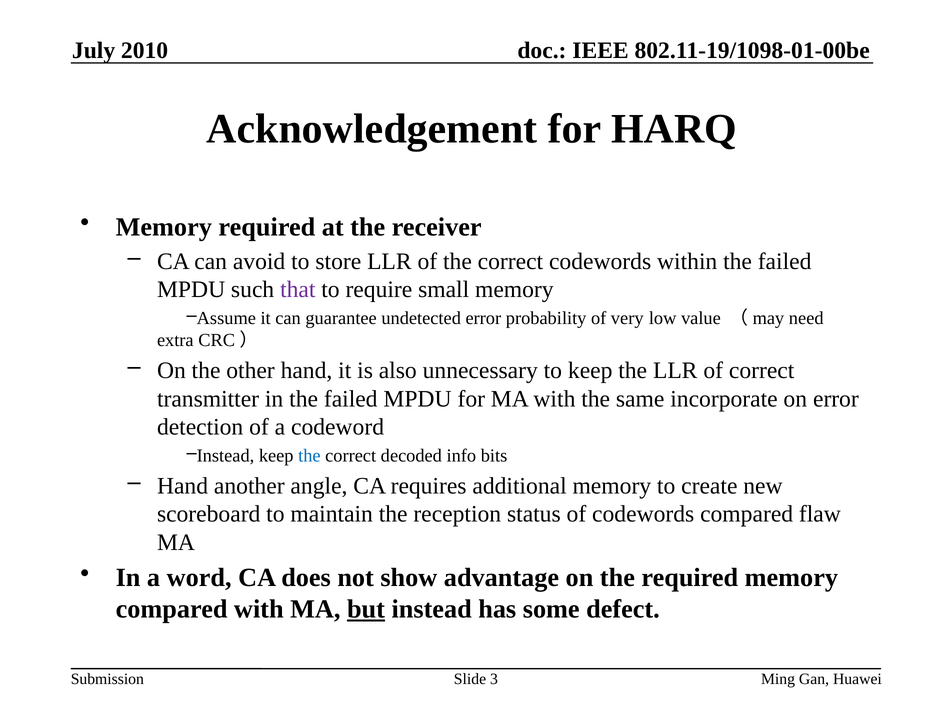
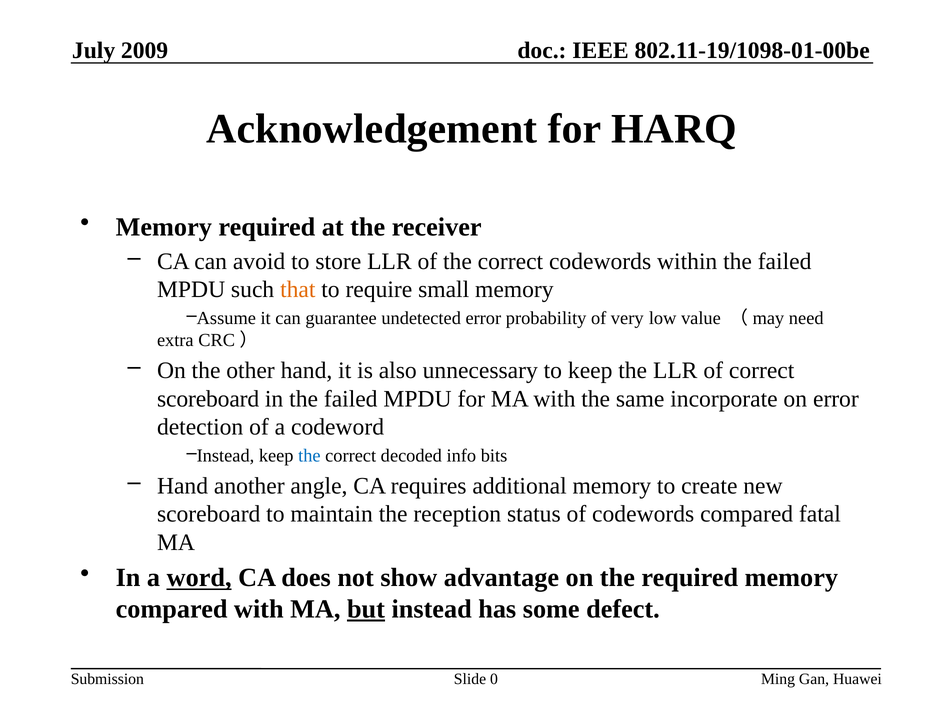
2010: 2010 -> 2009
that colour: purple -> orange
transmitter at (208, 399): transmitter -> scoreboard
flaw: flaw -> fatal
word underline: none -> present
3: 3 -> 0
